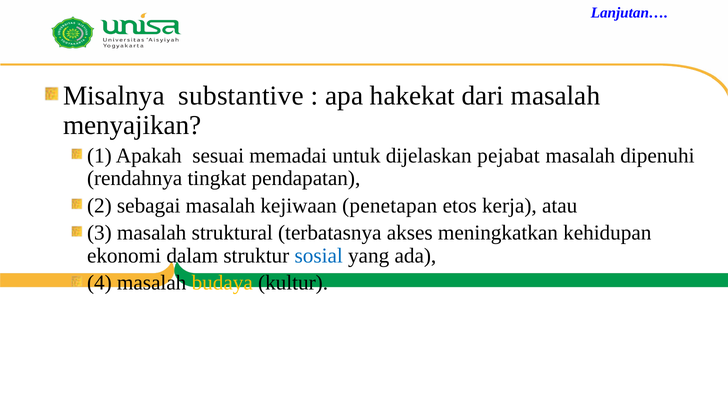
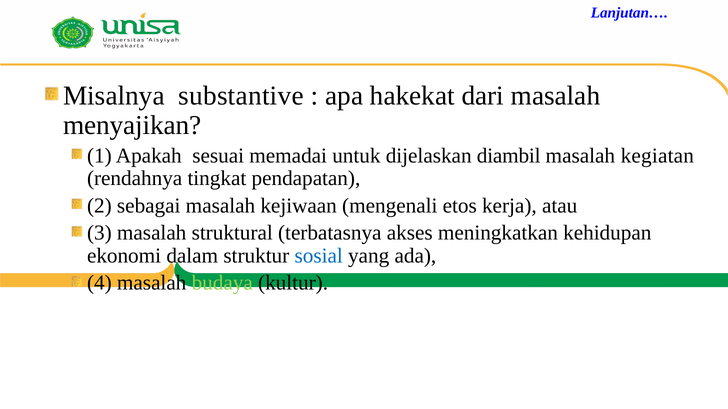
pejabat: pejabat -> diambil
dipenuhi: dipenuhi -> kegiatan
penetapan: penetapan -> mengenali
budaya colour: yellow -> light green
